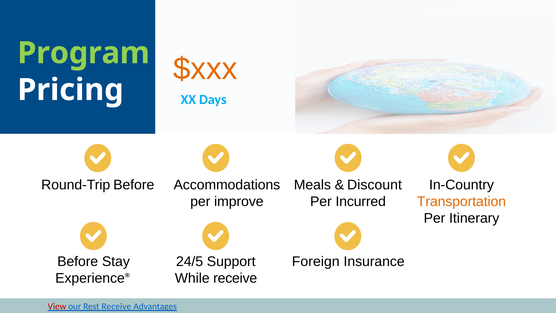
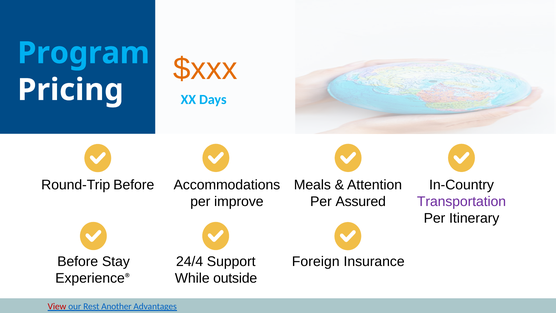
Program colour: light green -> light blue
Discount: Discount -> Attention
Transportation colour: orange -> purple
Incurred: Incurred -> Assured
24/5: 24/5 -> 24/4
While receive: receive -> outside
Rest Receive: Receive -> Another
